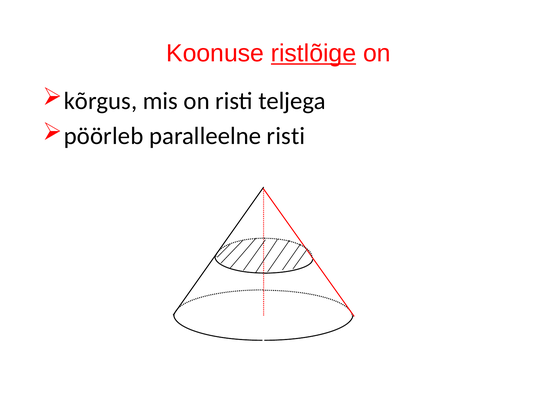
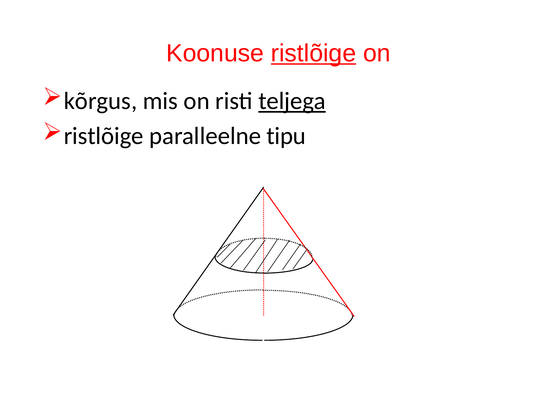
teljega underline: none -> present
pöörleb at (104, 136): pöörleb -> ristlõige
paralleelne risti: risti -> tipu
